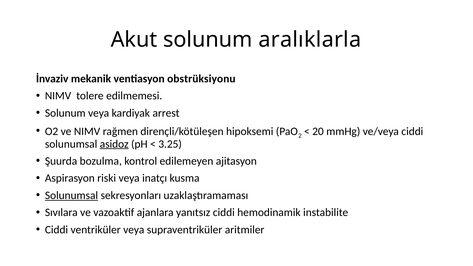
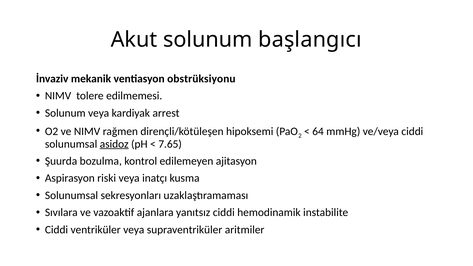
aralıklarla: aralıklarla -> başlangıcı
20: 20 -> 64
3.25: 3.25 -> 7.65
Solunumsal at (71, 195) underline: present -> none
